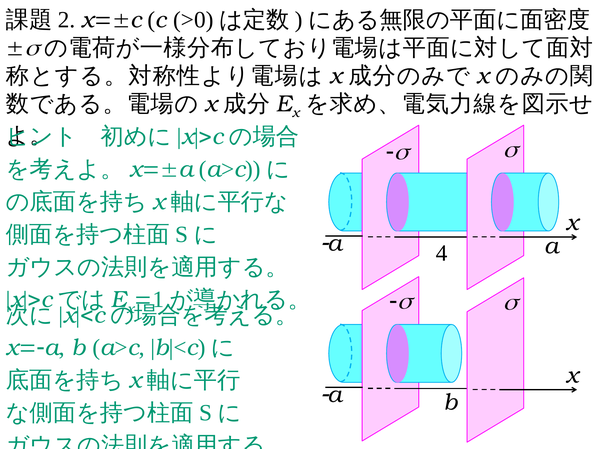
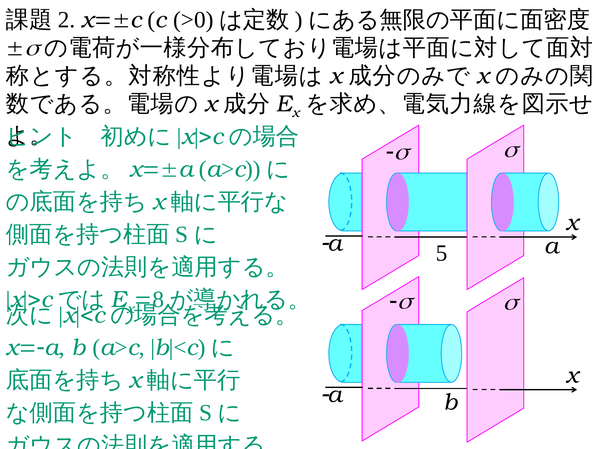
4: 4 -> 5
1: 1 -> 8
